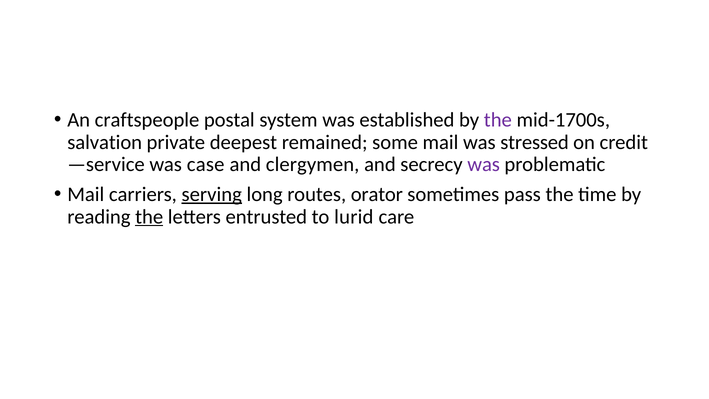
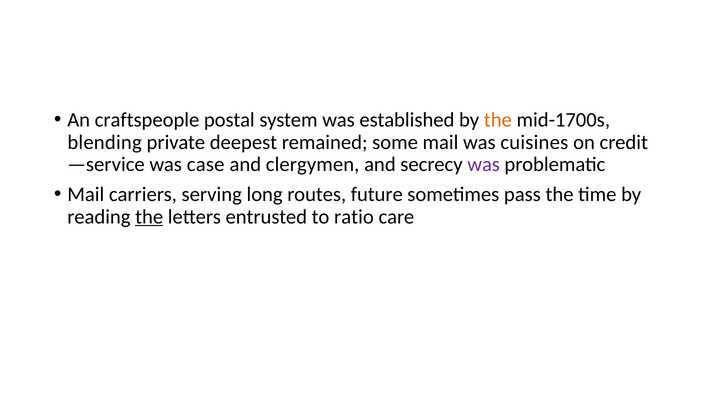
the at (498, 120) colour: purple -> orange
salvation: salvation -> blending
stressed: stressed -> cuisines
serving underline: present -> none
orator: orator -> future
lurid: lurid -> ratio
